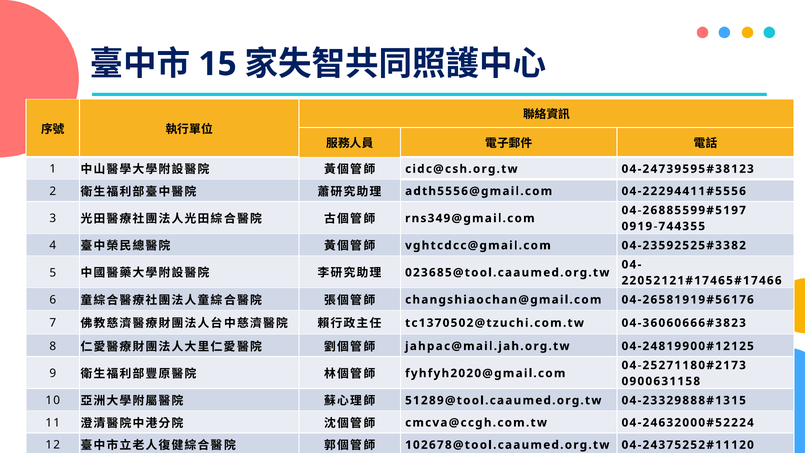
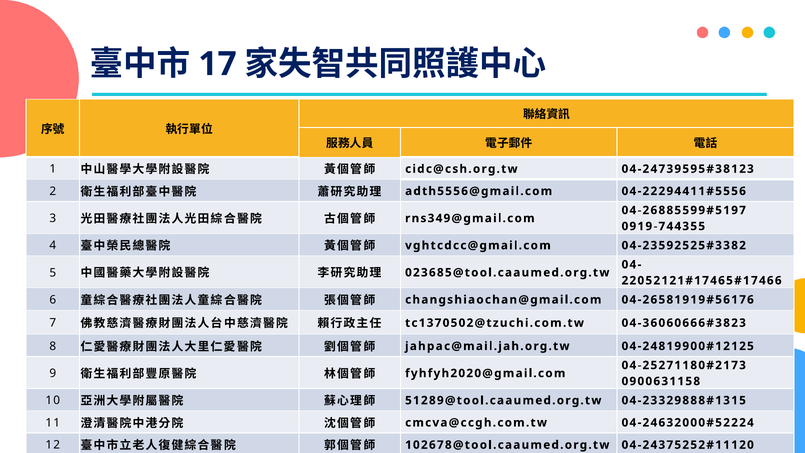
15: 15 -> 17
